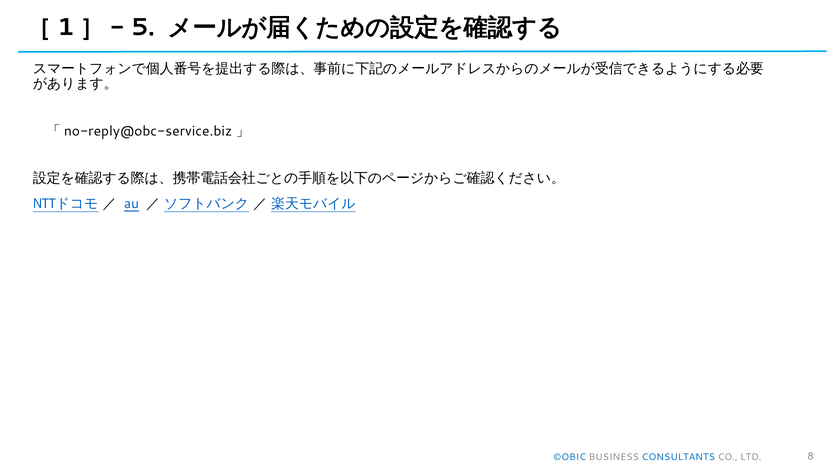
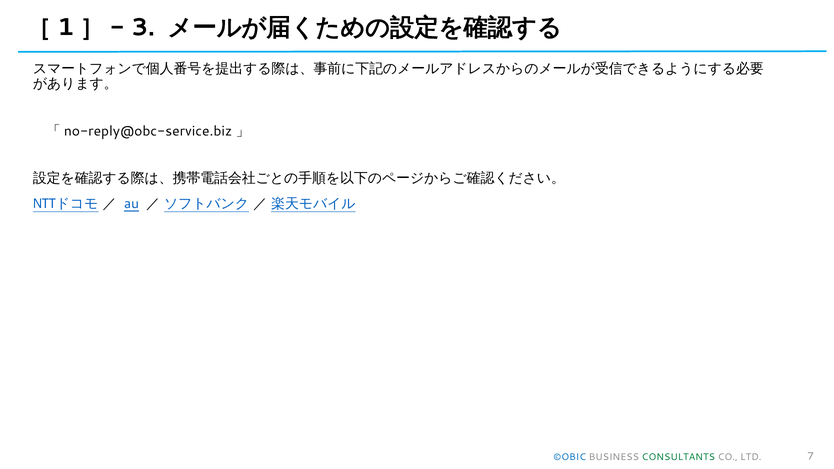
5: 5 -> 3
CONSULTANTS colour: blue -> green
8: 8 -> 7
